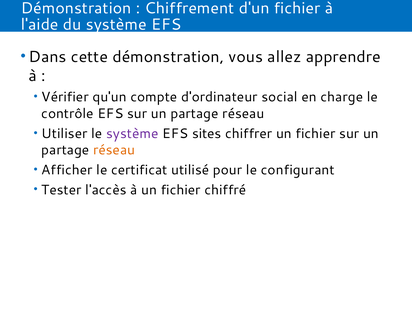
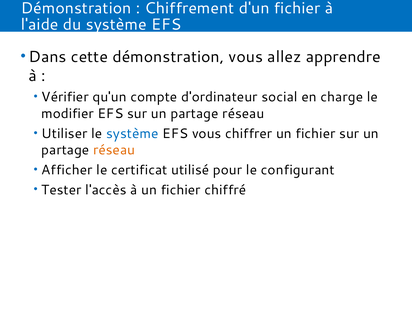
contrôle: contrôle -> modifier
système at (132, 134) colour: purple -> blue
EFS sites: sites -> vous
